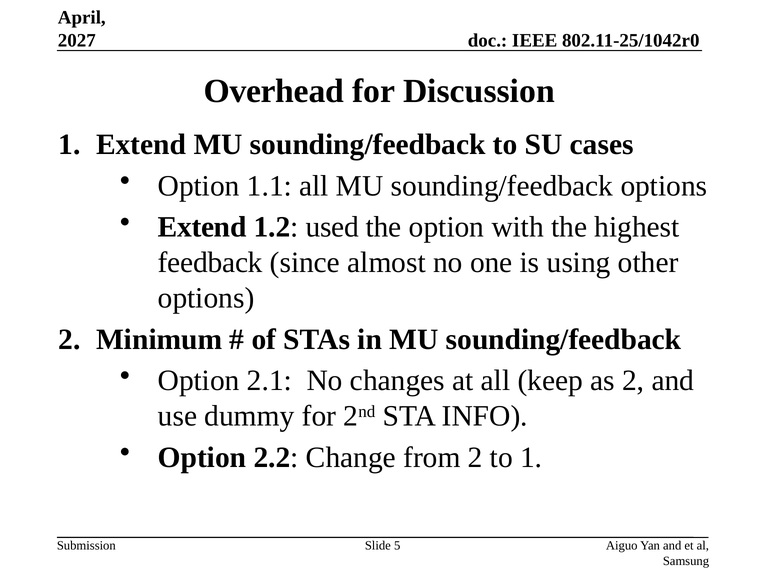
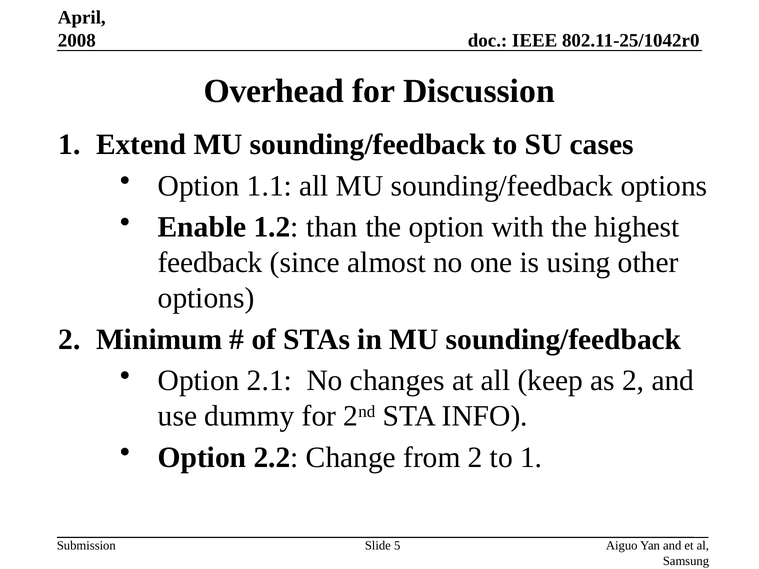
2027: 2027 -> 2008
Extend at (202, 227): Extend -> Enable
used: used -> than
